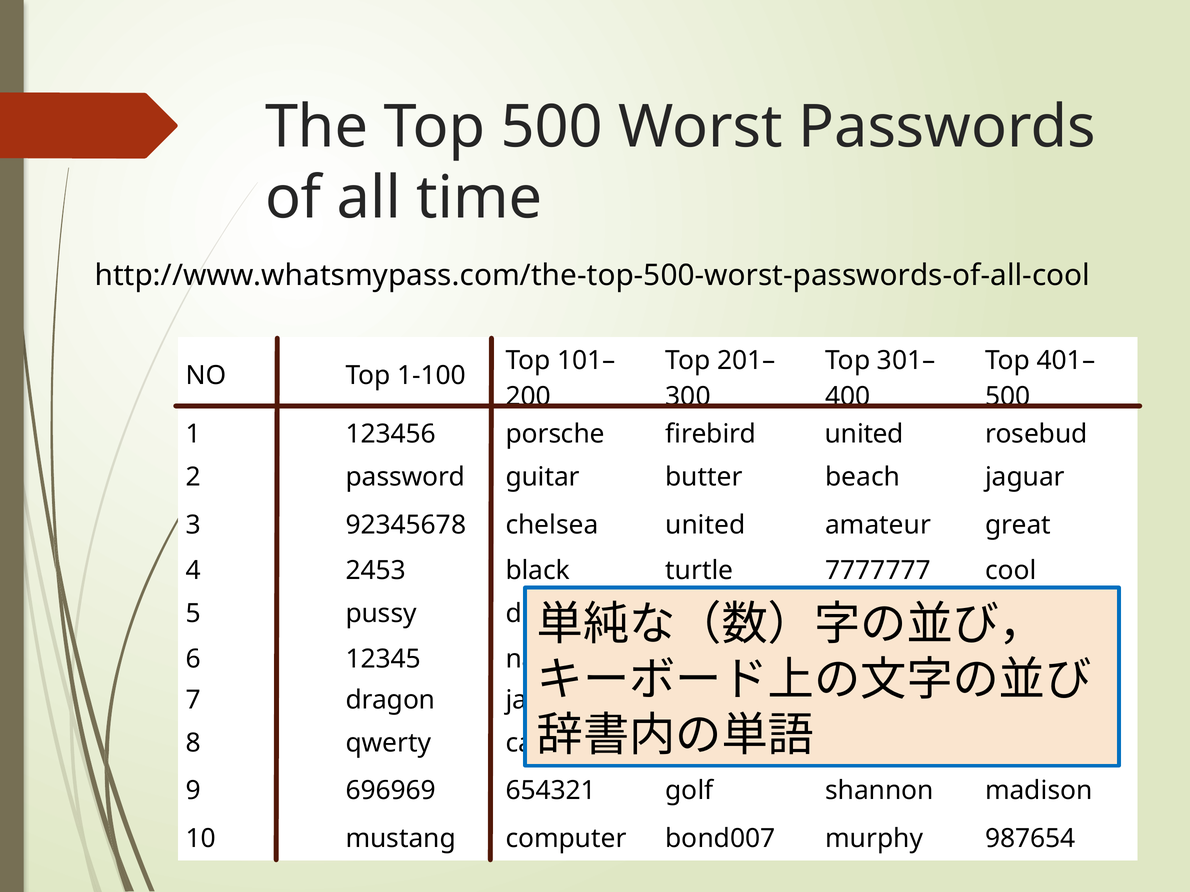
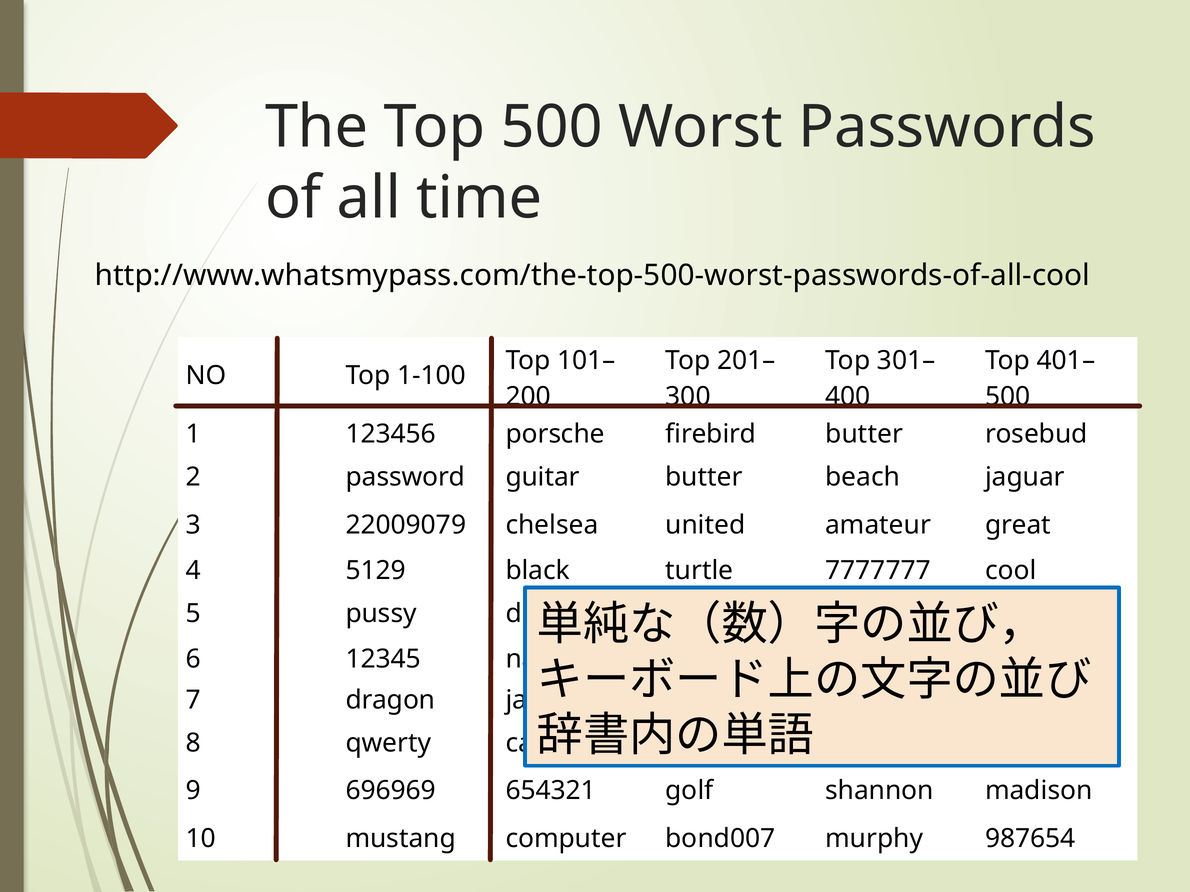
firebird united: united -> butter
92345678: 92345678 -> 22009079
2453: 2453 -> 5129
